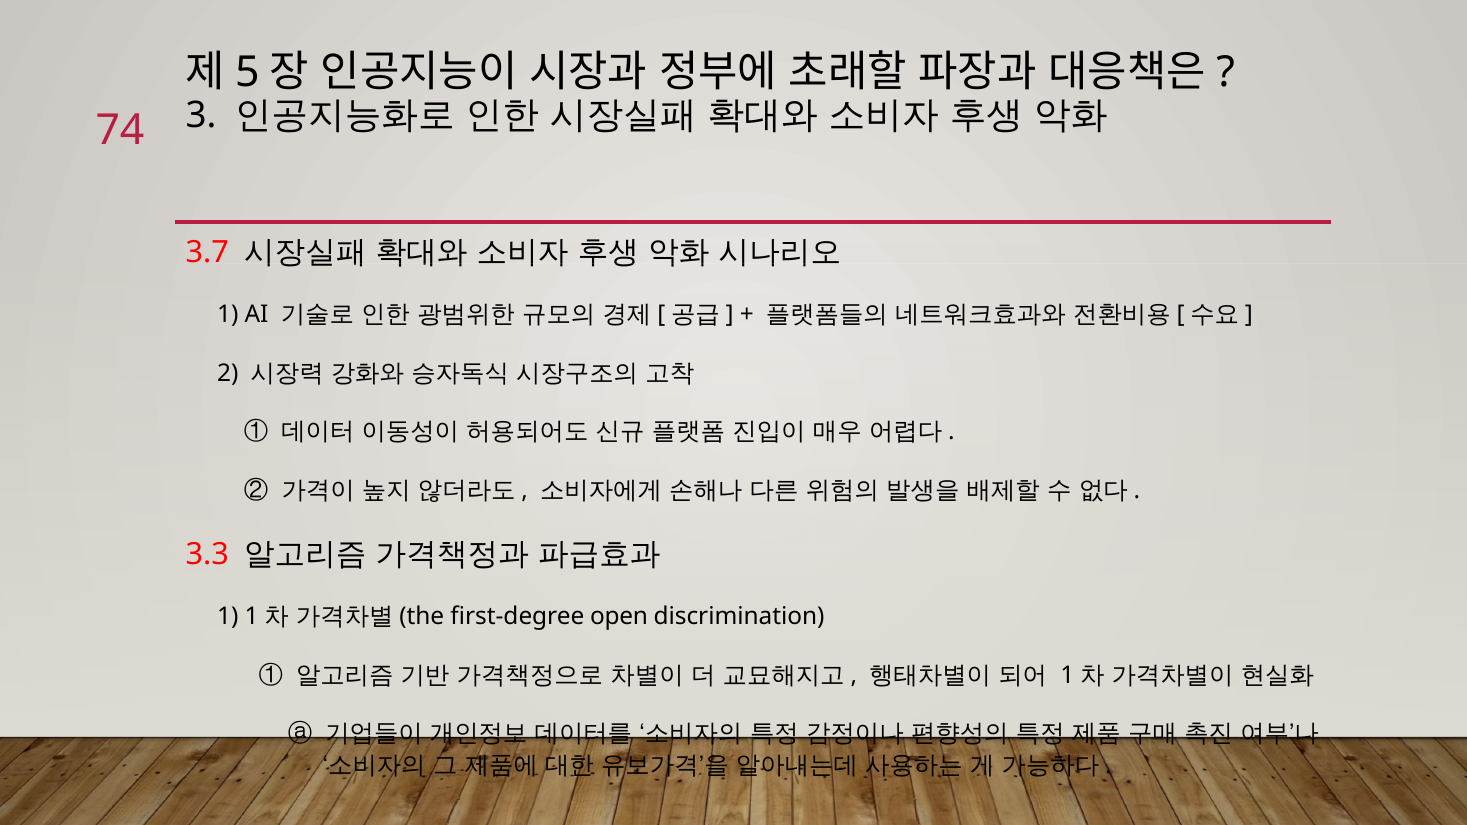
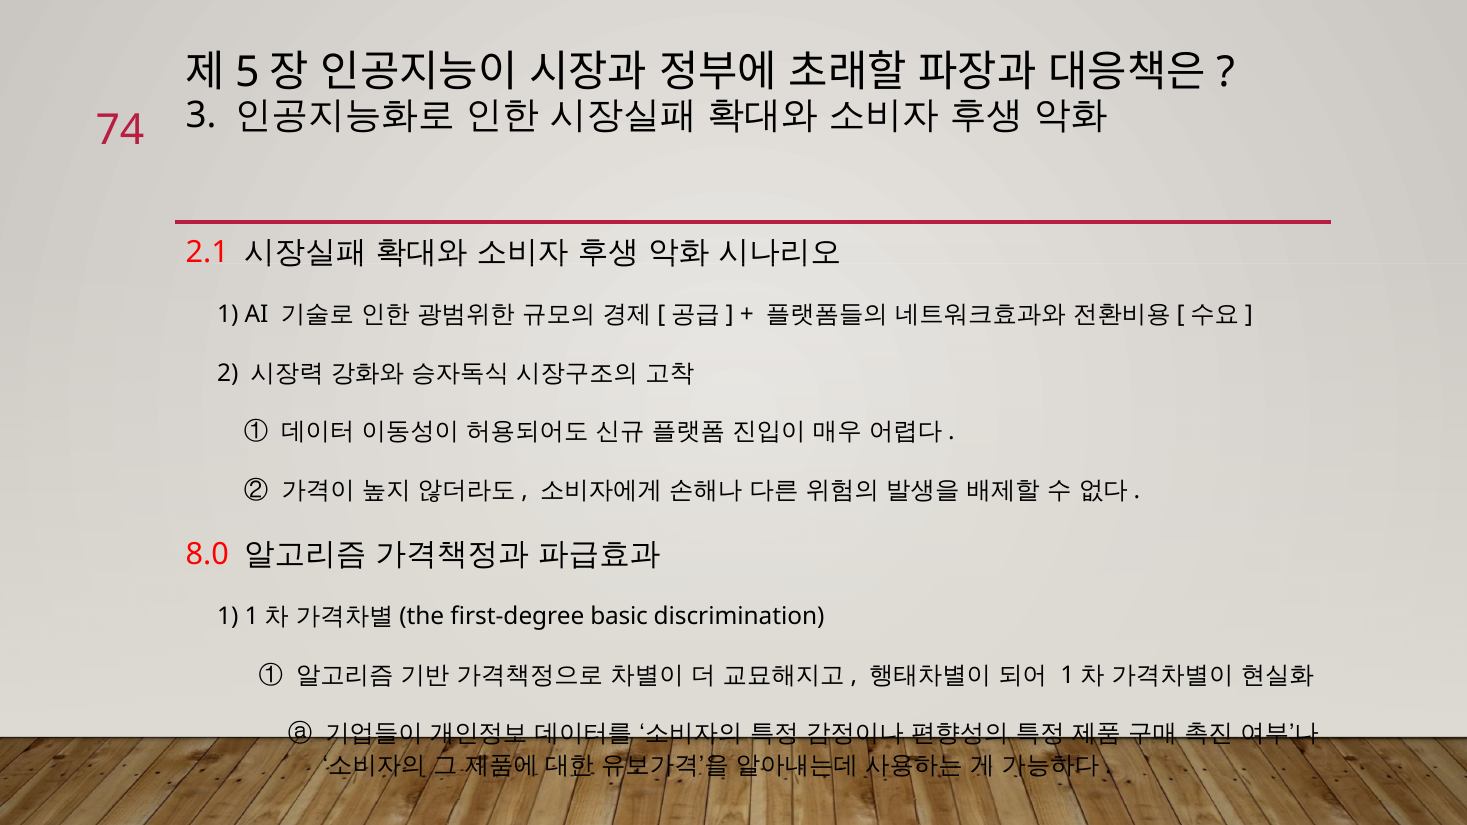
3.7: 3.7 -> 2.1
3.3: 3.3 -> 8.0
open: open -> basic
